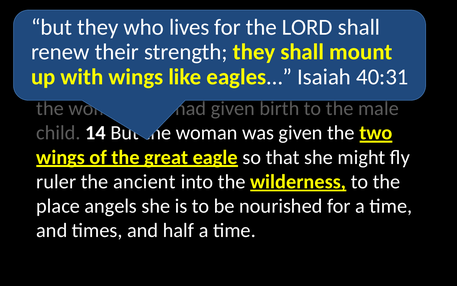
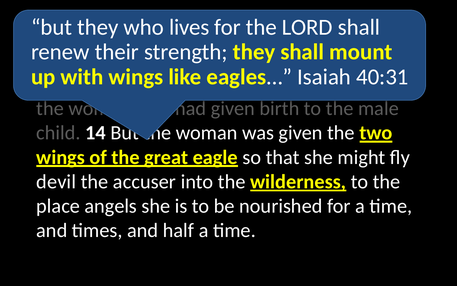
ruler: ruler -> devil
ancient: ancient -> accuser
